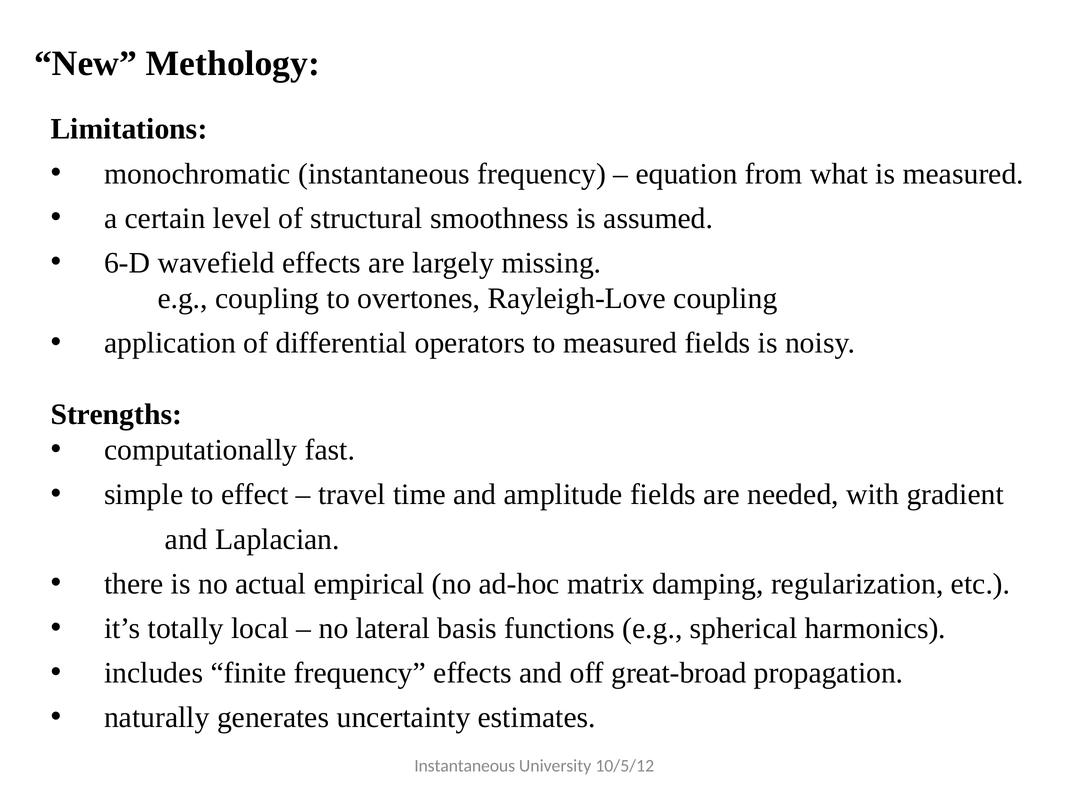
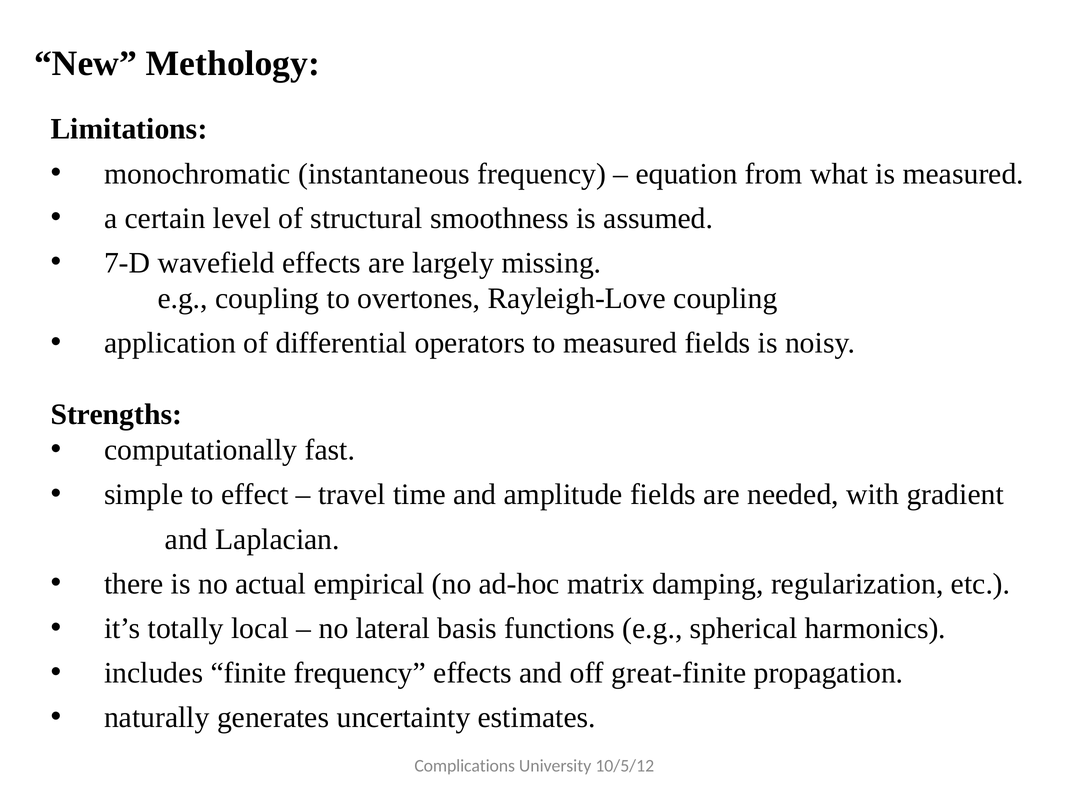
6-D: 6-D -> 7-D
great-broad: great-broad -> great-finite
Instantaneous at (465, 765): Instantaneous -> Complications
